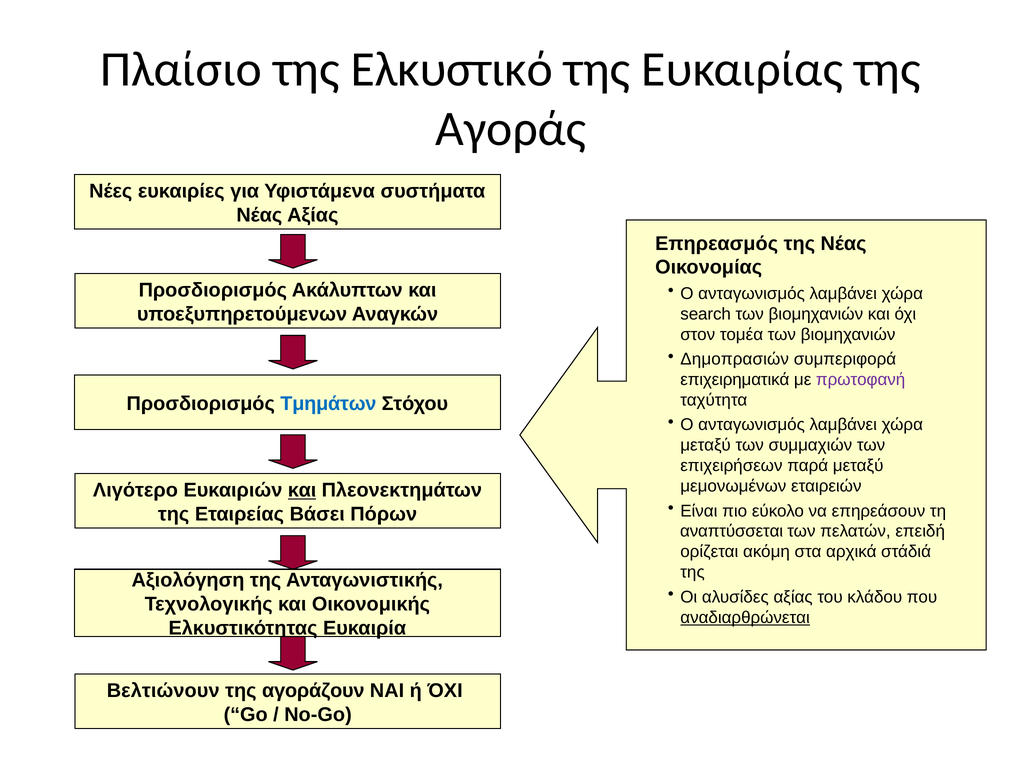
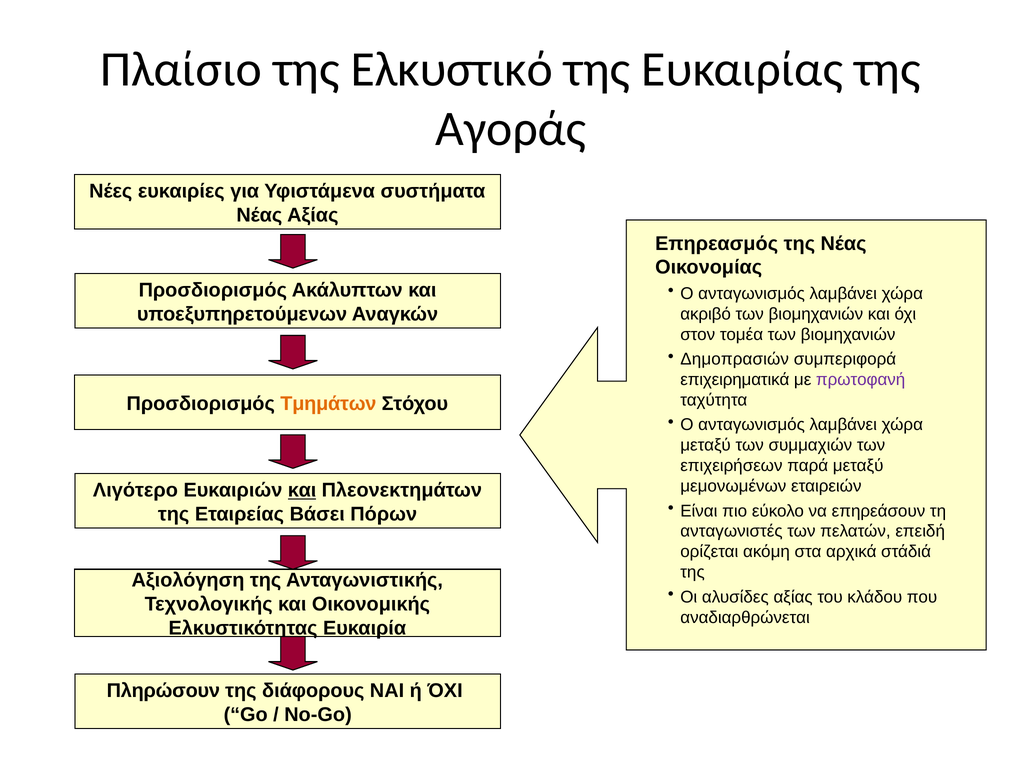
search: search -> ακριβό
Τμημάτων colour: blue -> orange
αναπτύσσεται: αναπτύσσεται -> ανταγωνιστές
αναδιαρθρώνεται underline: present -> none
Βελτιώνουν: Βελτιώνουν -> Πληρώσουν
αγοράζουν: αγοράζουν -> διάφορους
